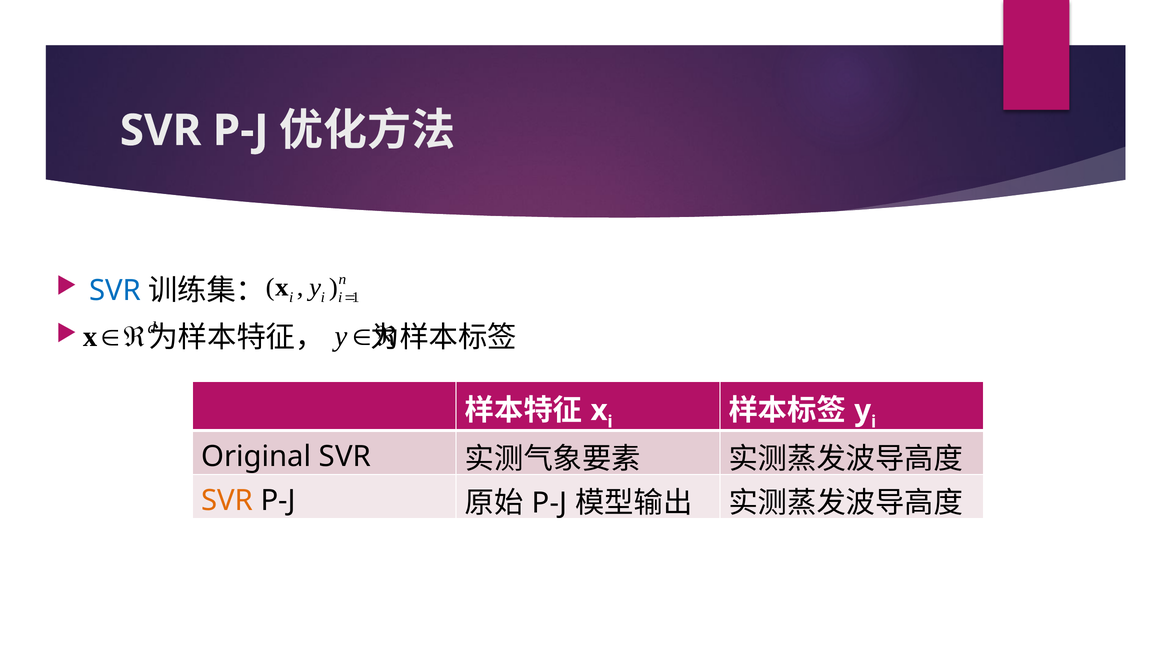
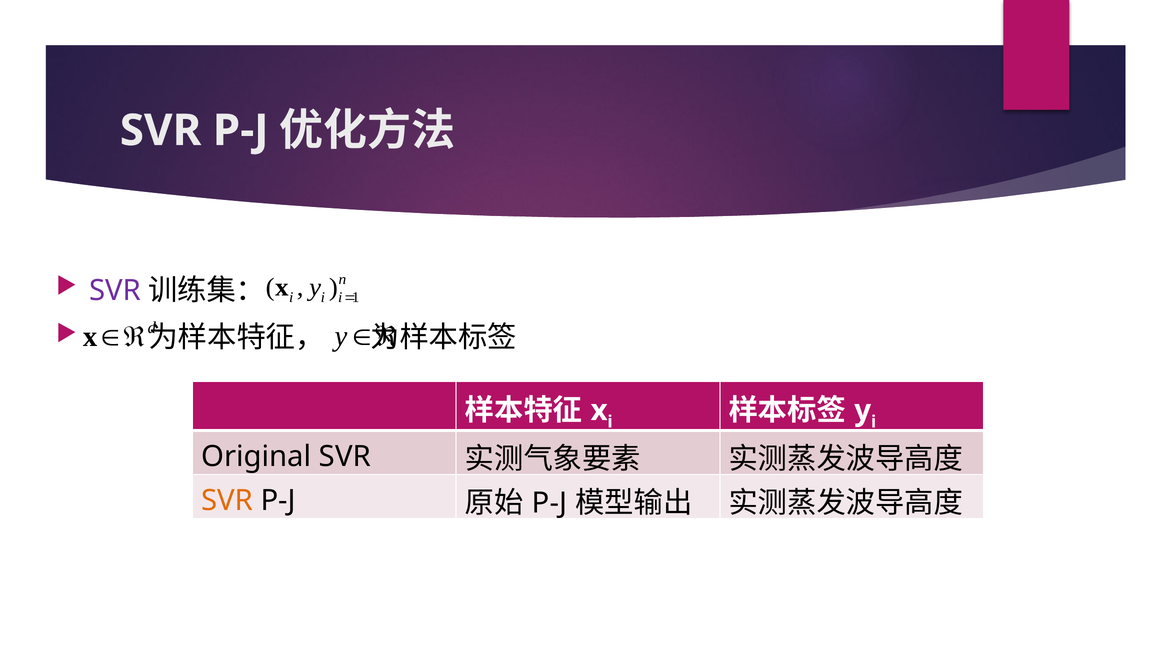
SVR at (115, 291) colour: blue -> purple
